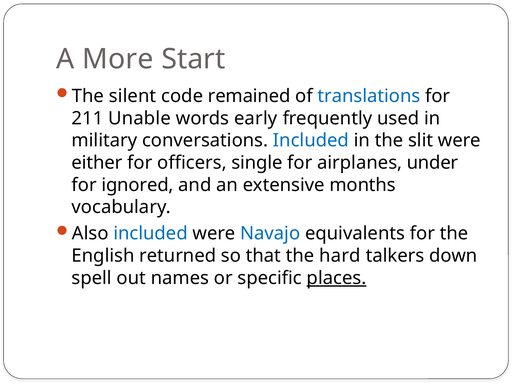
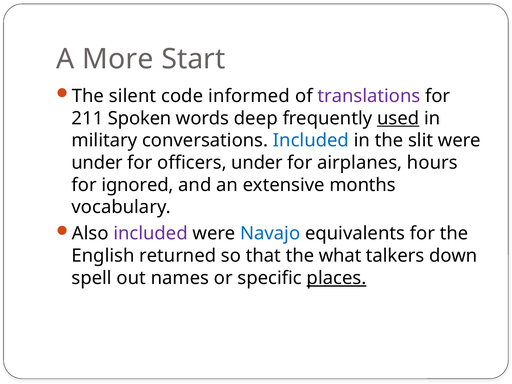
remained: remained -> informed
translations colour: blue -> purple
Unable: Unable -> Spoken
early: early -> deep
used underline: none -> present
either at (97, 163): either -> under
officers single: single -> under
under: under -> hours
included at (151, 234) colour: blue -> purple
hard: hard -> what
